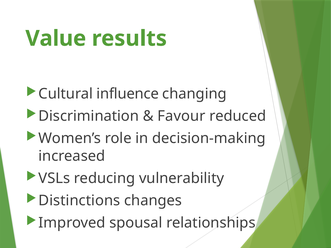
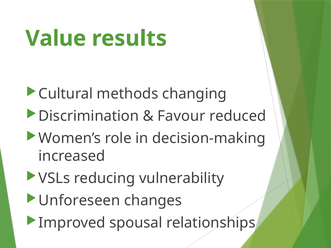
influence: influence -> methods
Distinctions: Distinctions -> Unforeseen
